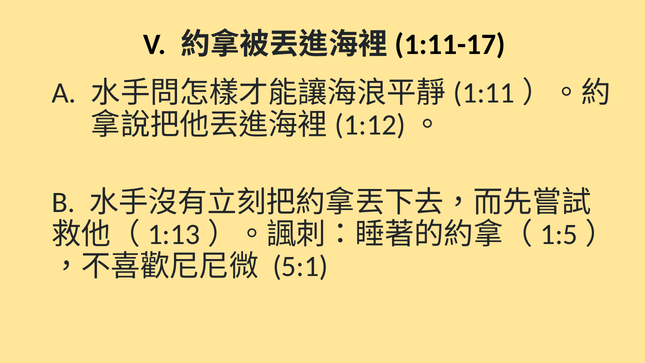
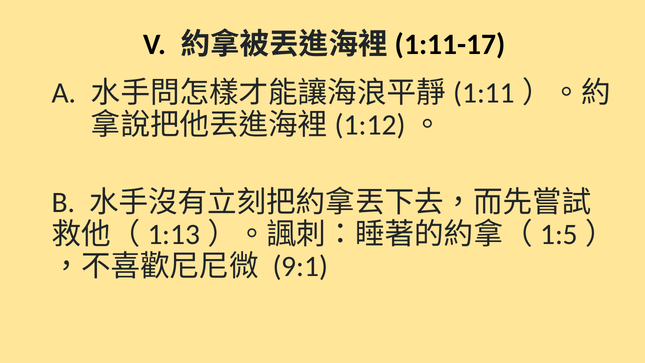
5:1: 5:1 -> 9:1
